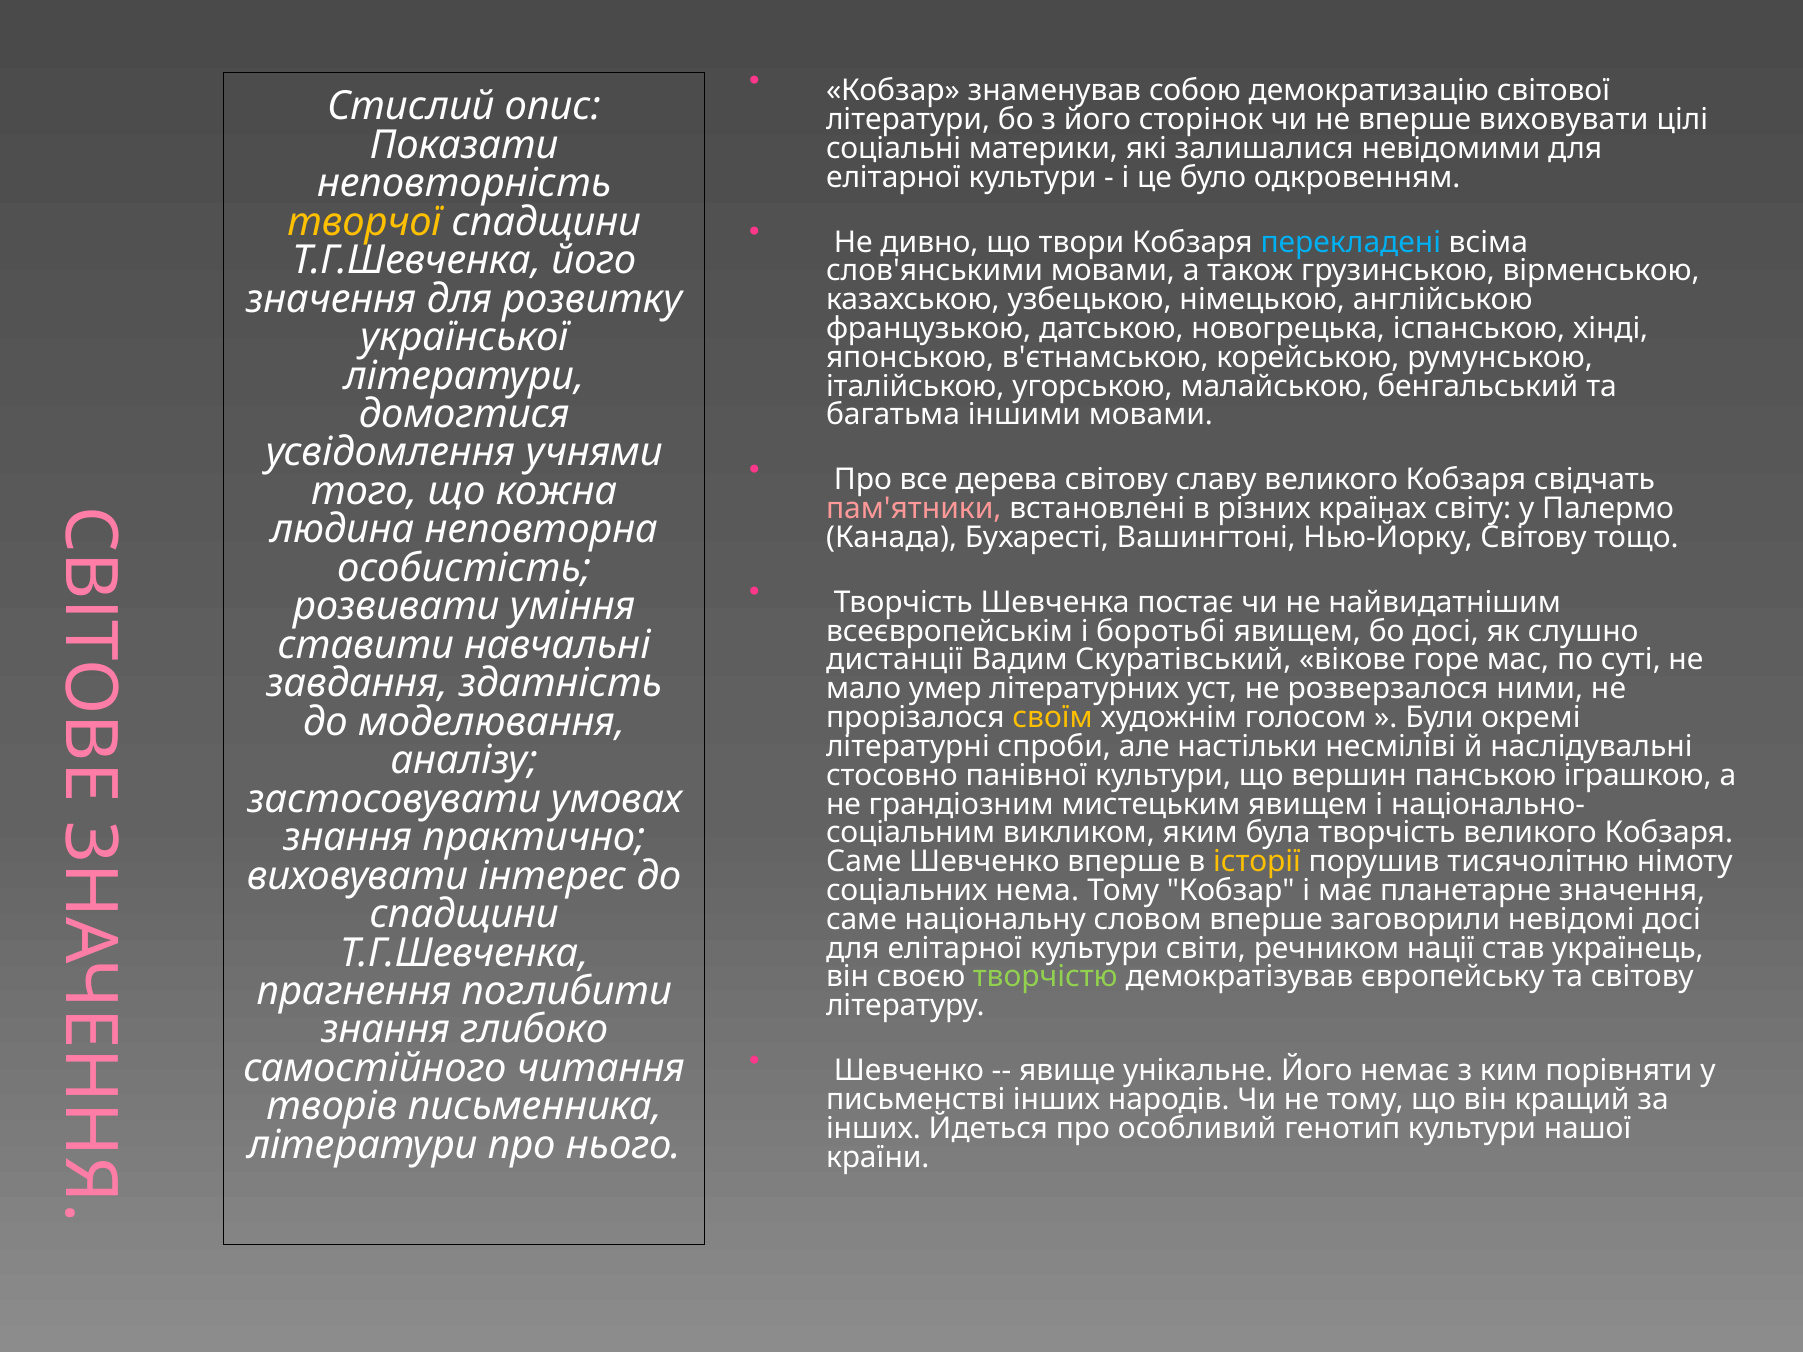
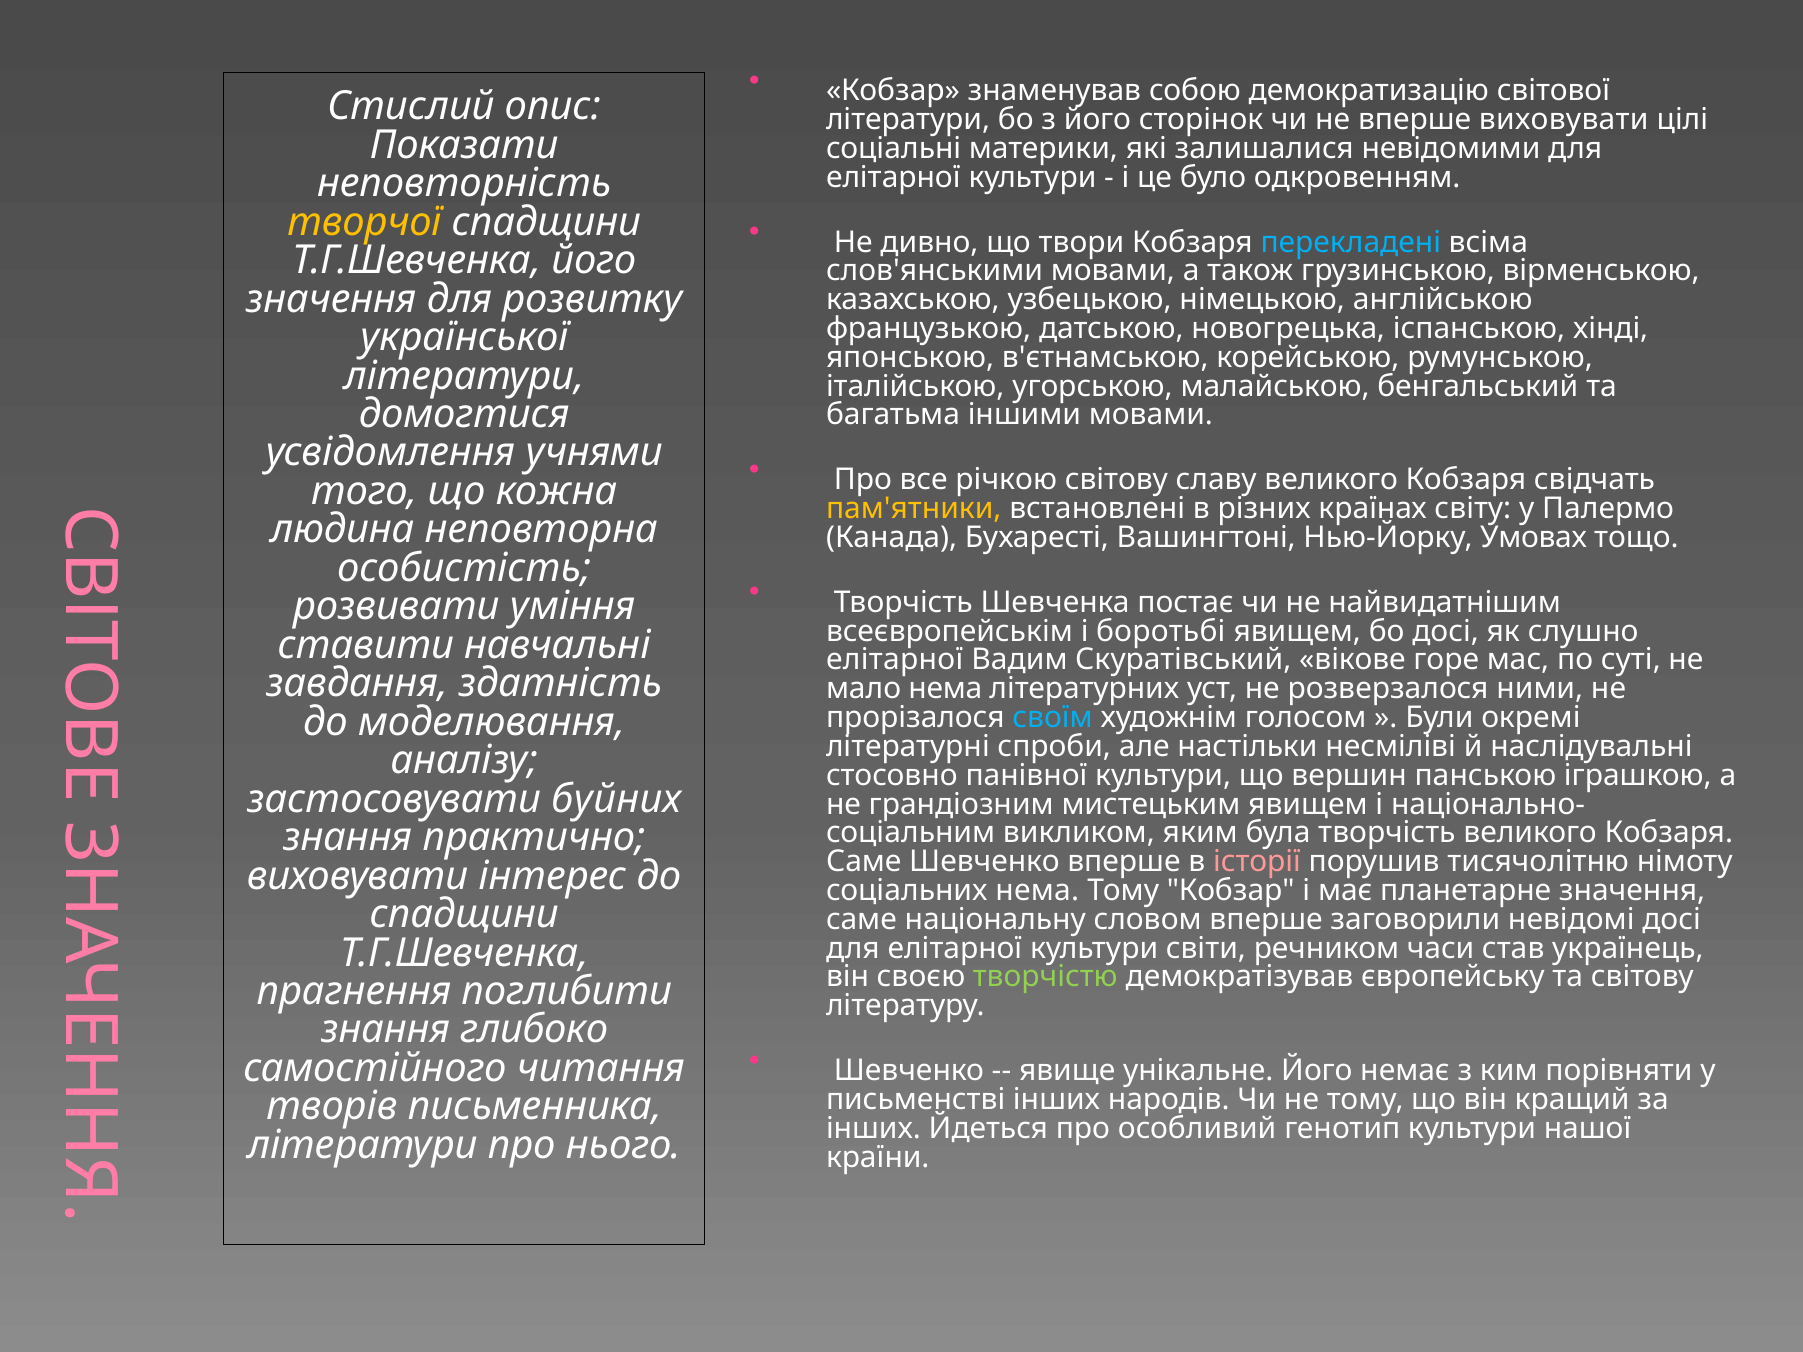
дерева: дерева -> річкою
пам'ятники colour: pink -> yellow
Нью-Йорку Світову: Світову -> Умовах
дистанції at (895, 660): дистанції -> елітарної
мало умер: умер -> нема
своїм colour: yellow -> light blue
умовах: умовах -> буйних
історії colour: yellow -> pink
нації: нації -> часи
